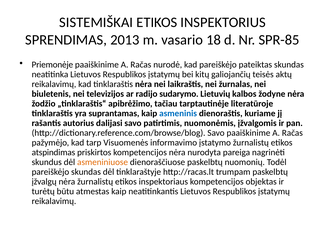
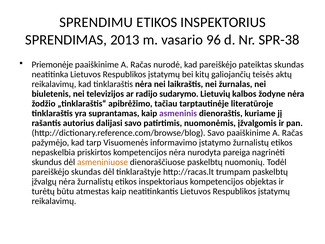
SISTEMIŠKAI: SISTEMIŠKAI -> SPRENDIMU
18: 18 -> 96
SPR-85: SPR-85 -> SPR-38
asmeninis colour: blue -> purple
atspindimas: atspindimas -> nepaskelbia
